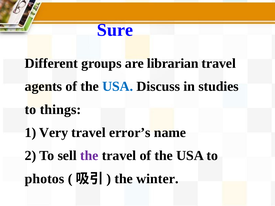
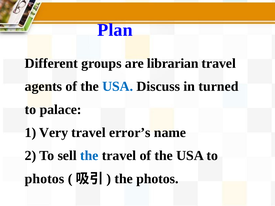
Sure: Sure -> Plan
studies: studies -> turned
things: things -> palace
the at (89, 156) colour: purple -> blue
the winter: winter -> photos
